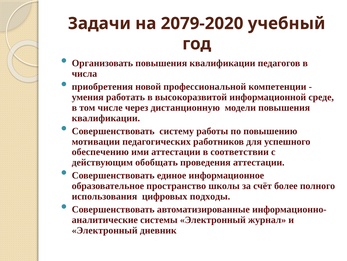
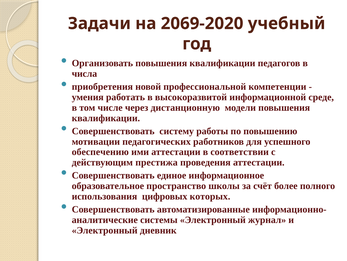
2079-2020: 2079-2020 -> 2069-2020
обобщать: обобщать -> престижа
подходы: подходы -> которых
